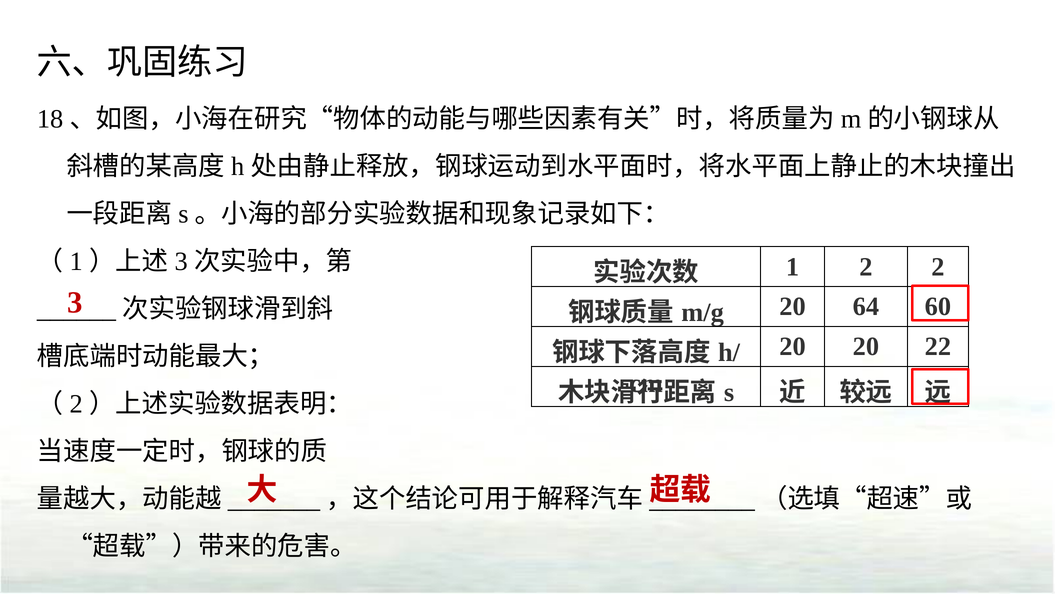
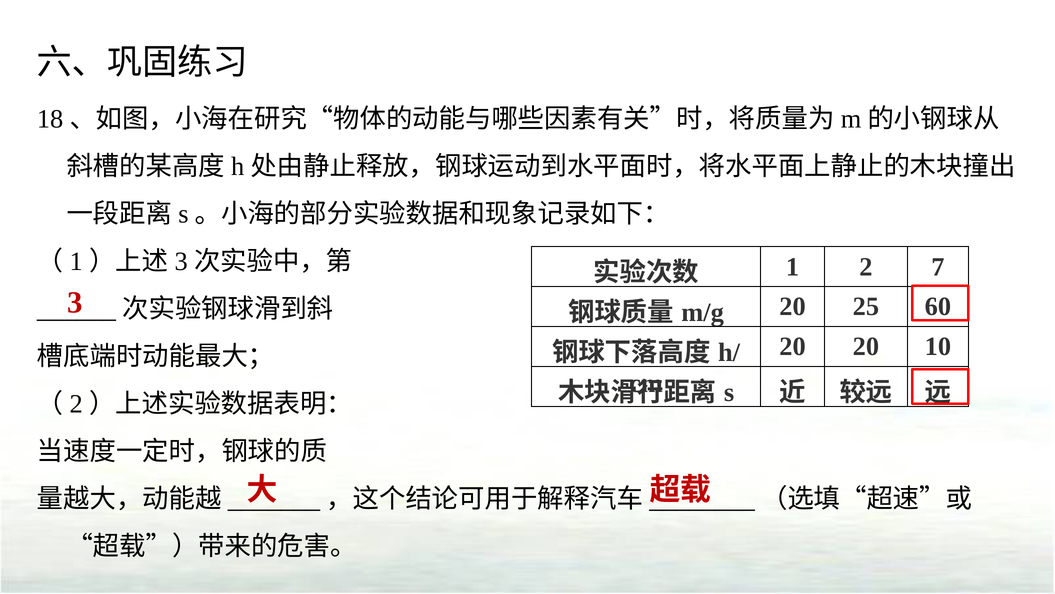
2 2: 2 -> 7
64: 64 -> 25
22: 22 -> 10
